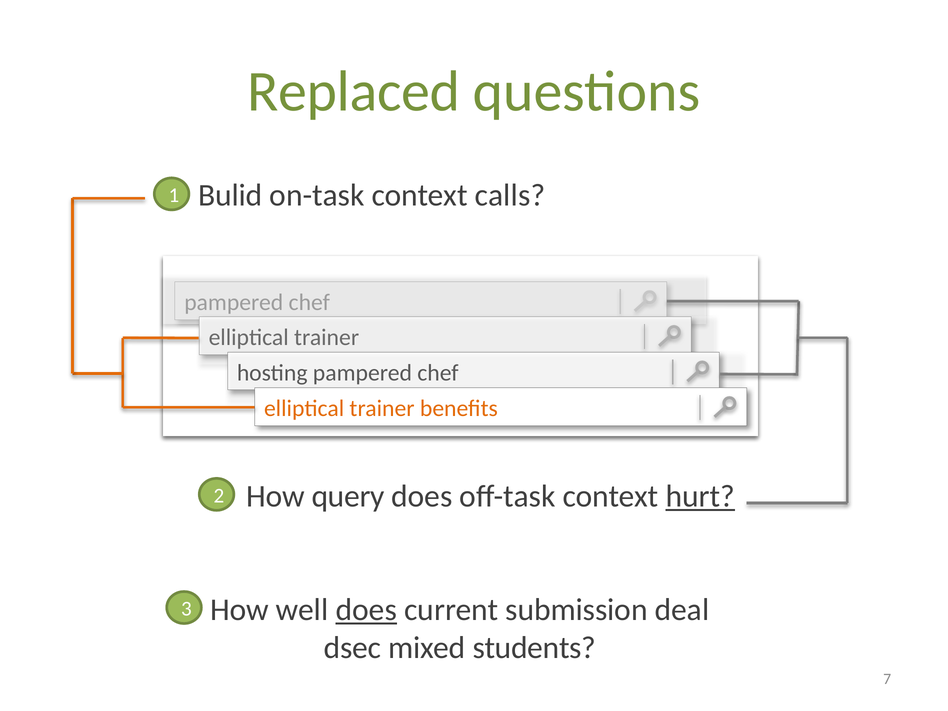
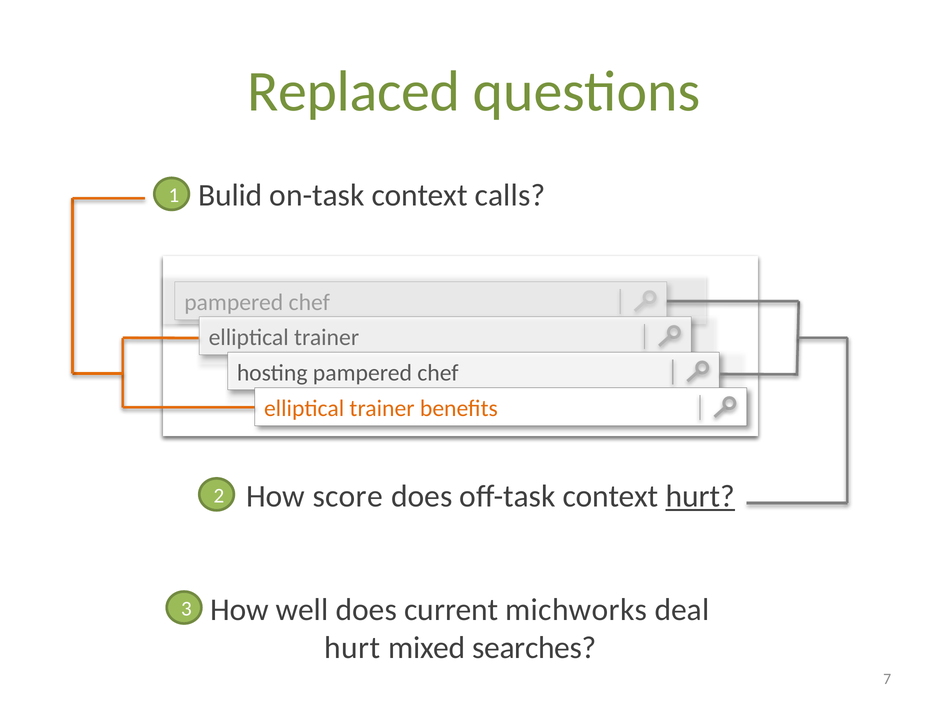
query: query -> score
does at (366, 610) underline: present -> none
submission: submission -> michworks
dsec at (353, 648): dsec -> hurt
students: students -> searches
